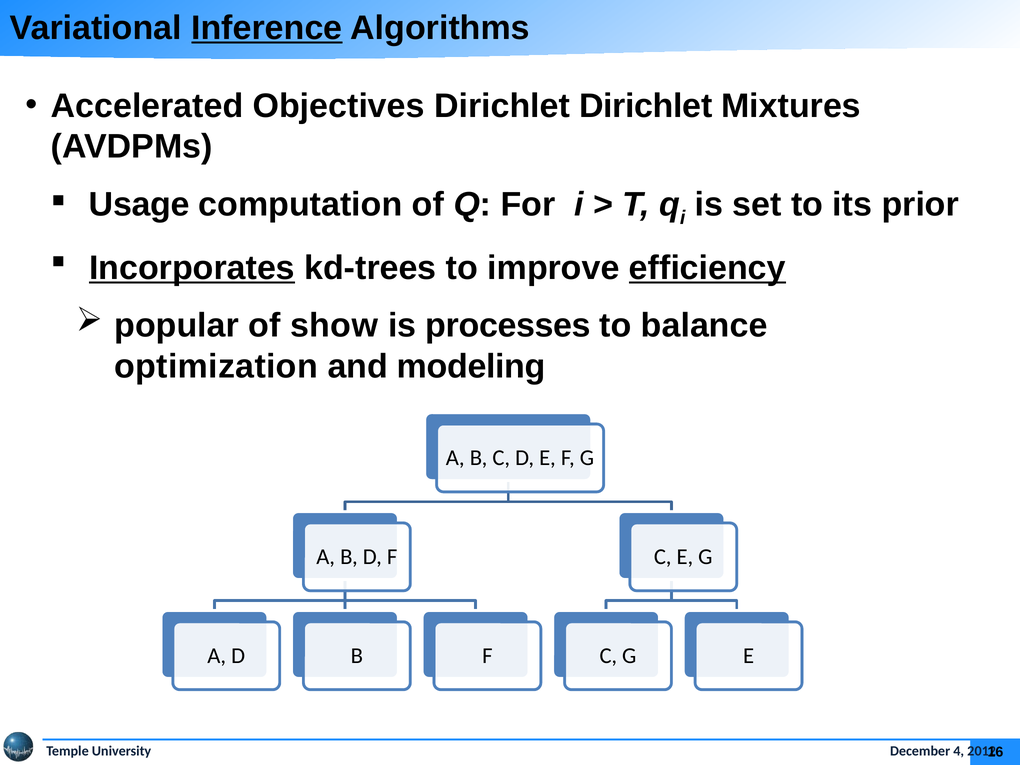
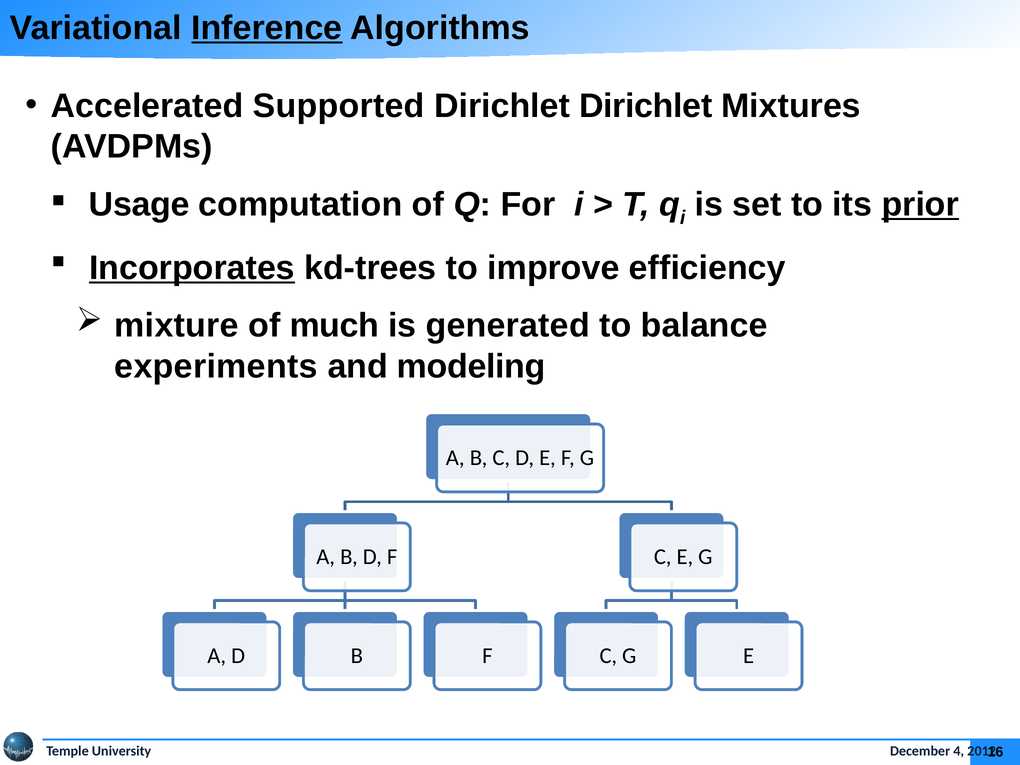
Objectives: Objectives -> Supported
prior underline: none -> present
efficiency underline: present -> none
popular: popular -> mixture
show: show -> much
processes: processes -> generated
optimization: optimization -> experiments
